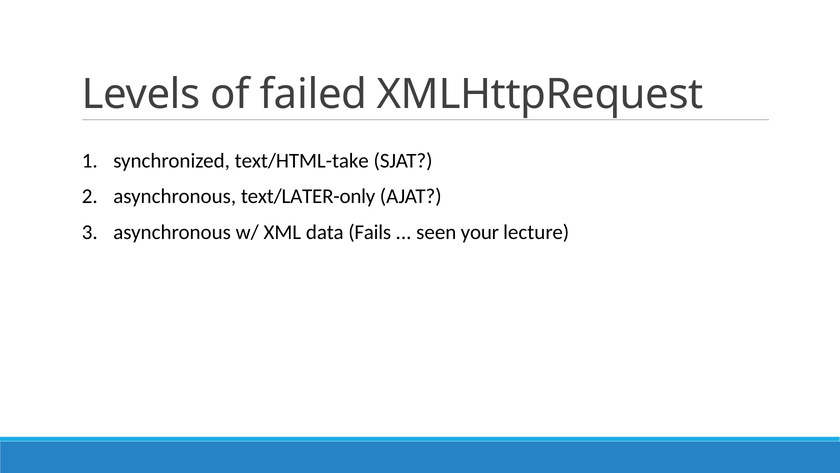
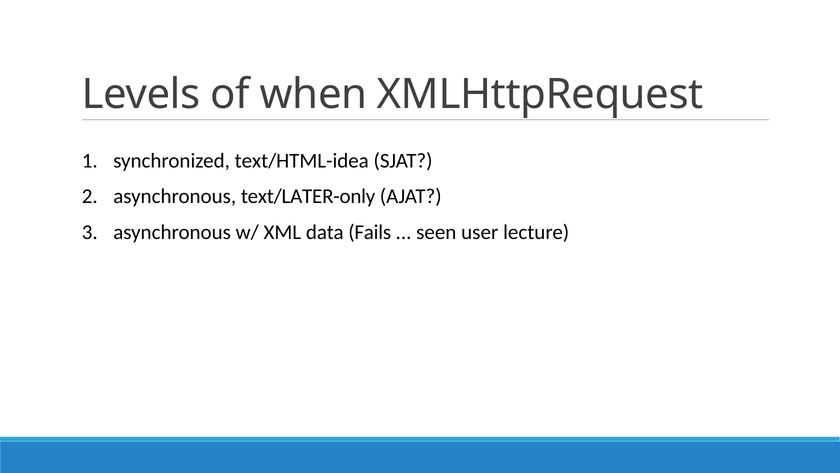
failed: failed -> when
text/HTML-take: text/HTML-take -> text/HTML-idea
your: your -> user
